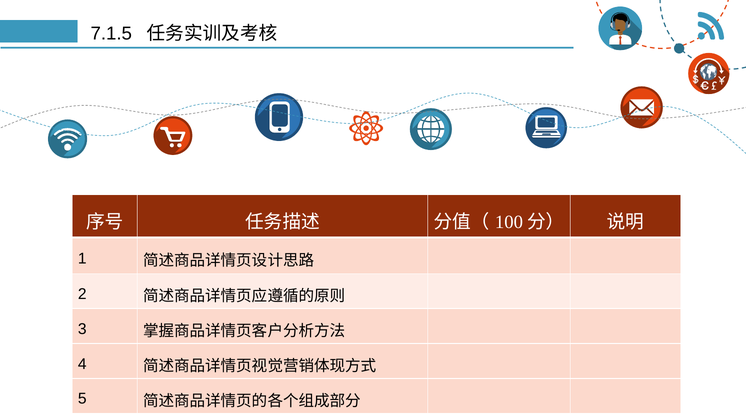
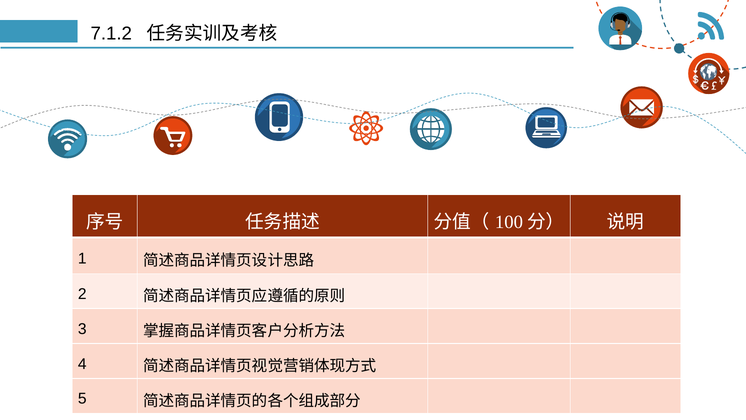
7.1.5: 7.1.5 -> 7.1.2
